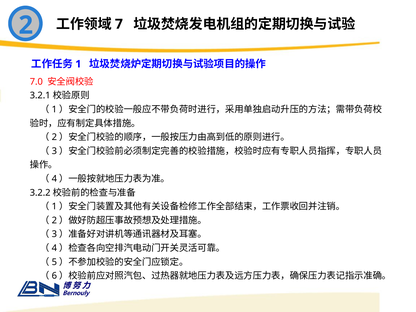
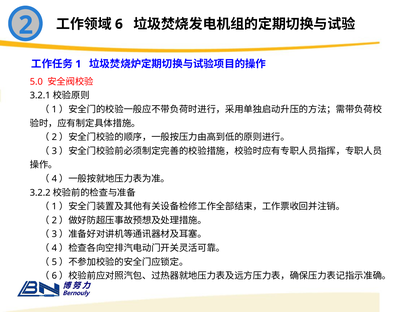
7: 7 -> 6
7.0: 7.0 -> 5.0
